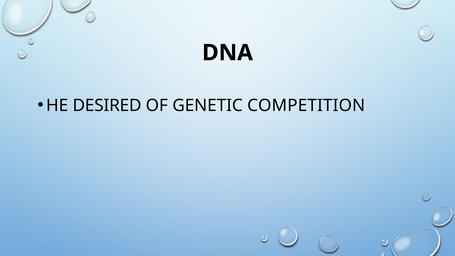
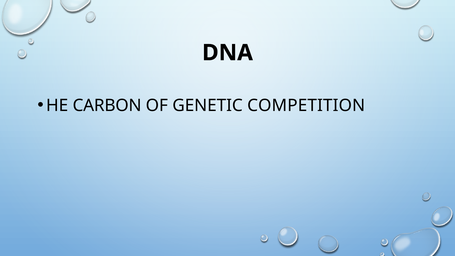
DESIRED: DESIRED -> CARBON
